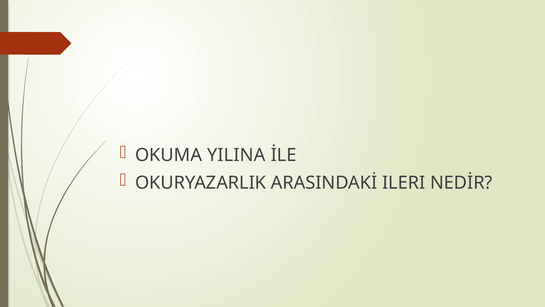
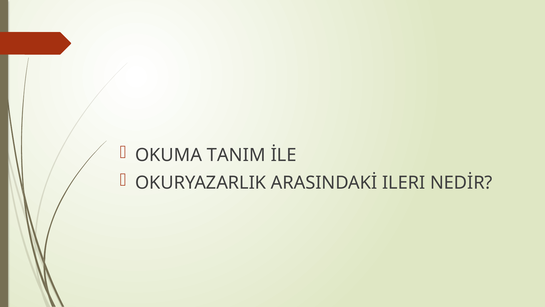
YILINA: YILINA -> TANIM
